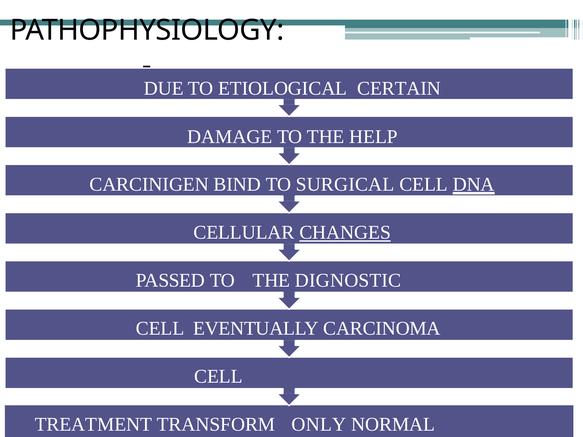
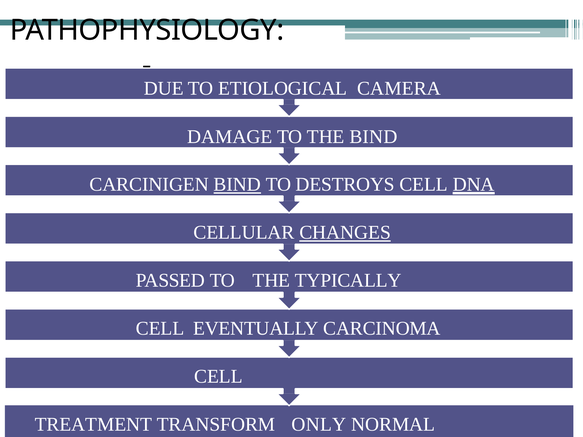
CERTAIN: CERTAIN -> CAMERA
THE HELP: HELP -> BIND
BIND at (237, 185) underline: none -> present
SURGICAL: SURGICAL -> DESTROYS
DIGNOSTIC: DIGNOSTIC -> TYPICALLY
